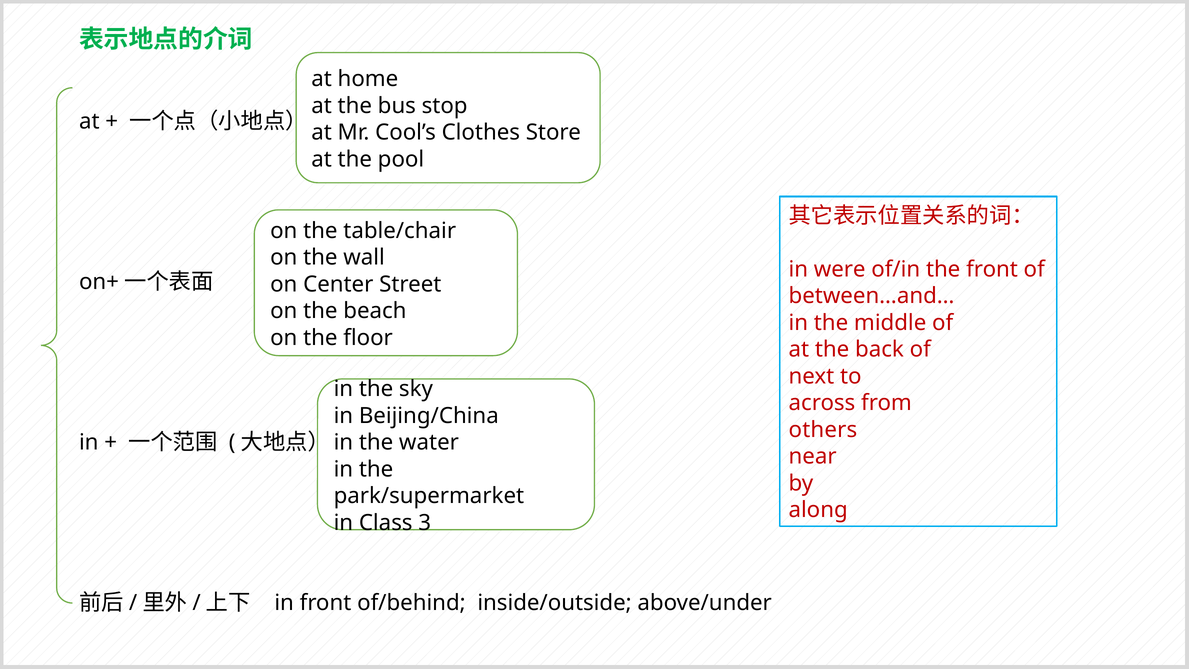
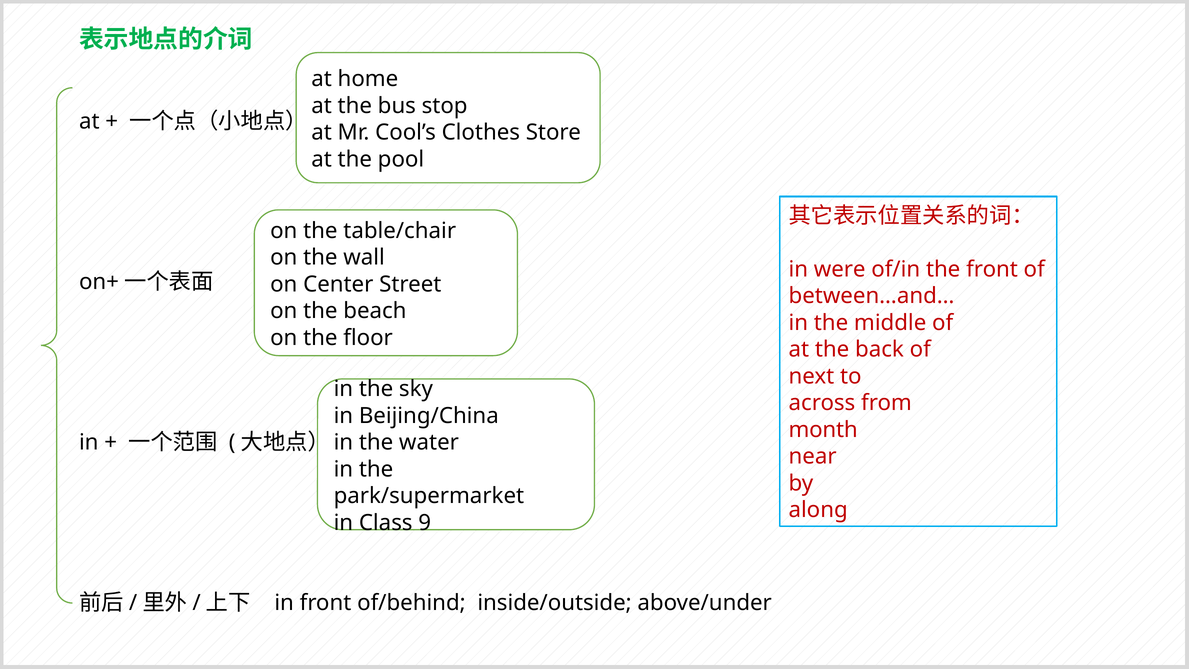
others: others -> month
3: 3 -> 9
